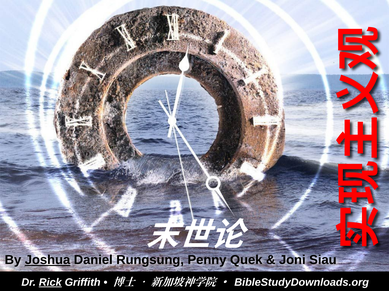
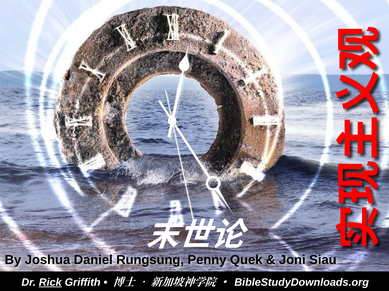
Joshua underline: present -> none
